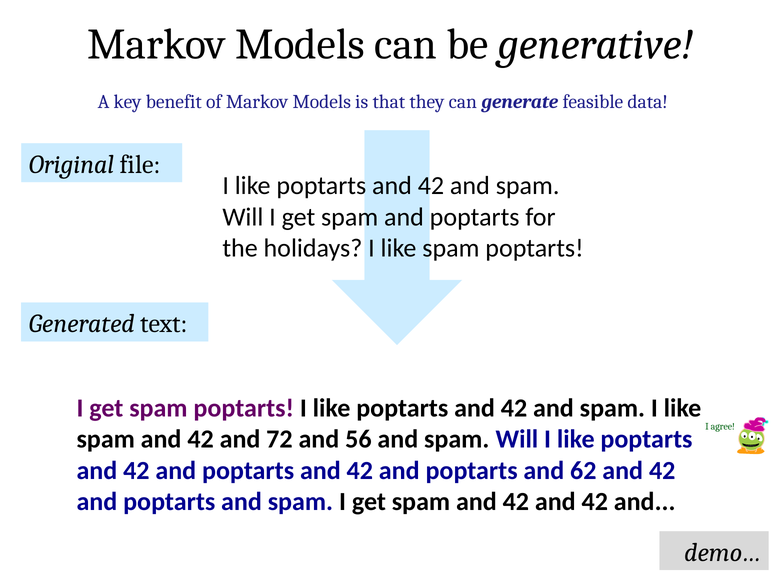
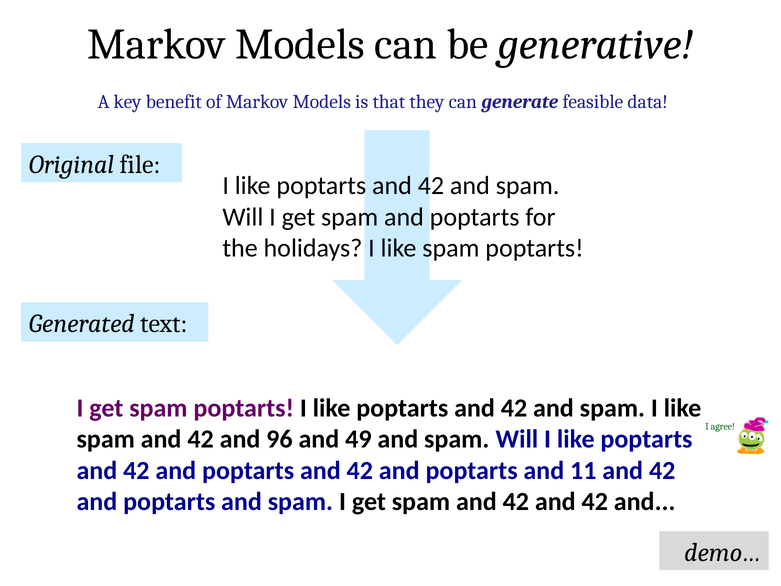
72: 72 -> 96
56: 56 -> 49
62: 62 -> 11
